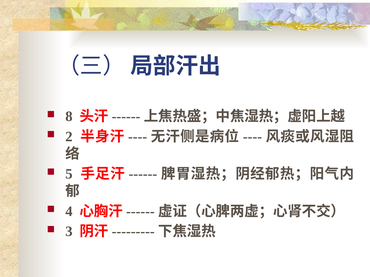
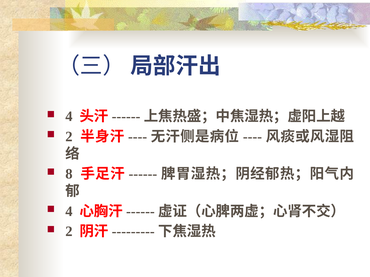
8 at (69, 117): 8 -> 4
5: 5 -> 8
3 at (69, 232): 3 -> 2
